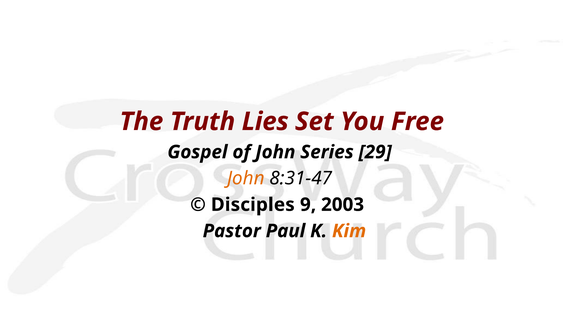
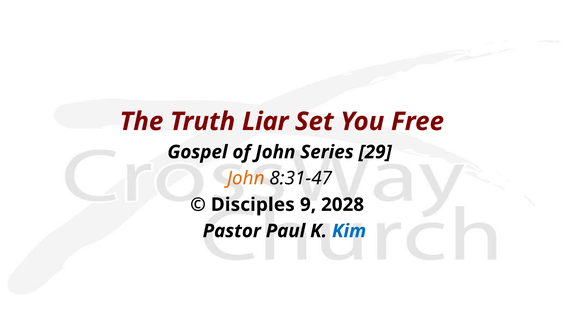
Lies: Lies -> Liar
2003: 2003 -> 2028
Kim colour: orange -> blue
